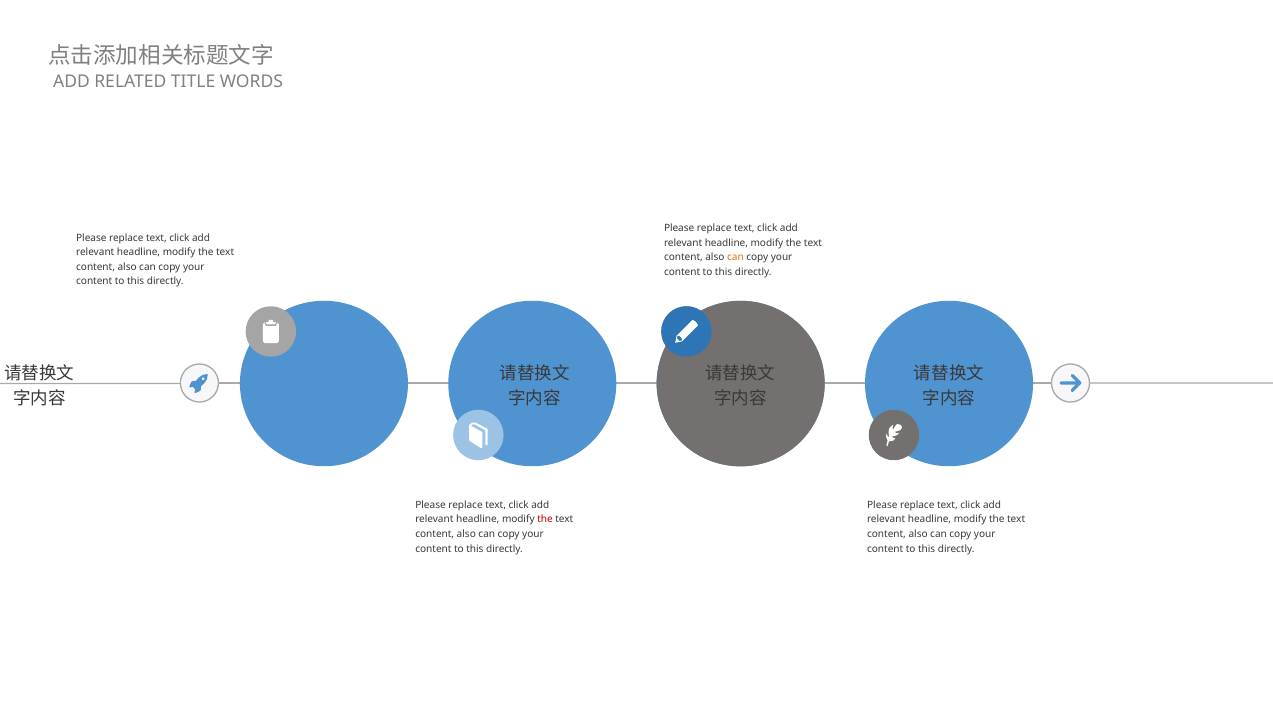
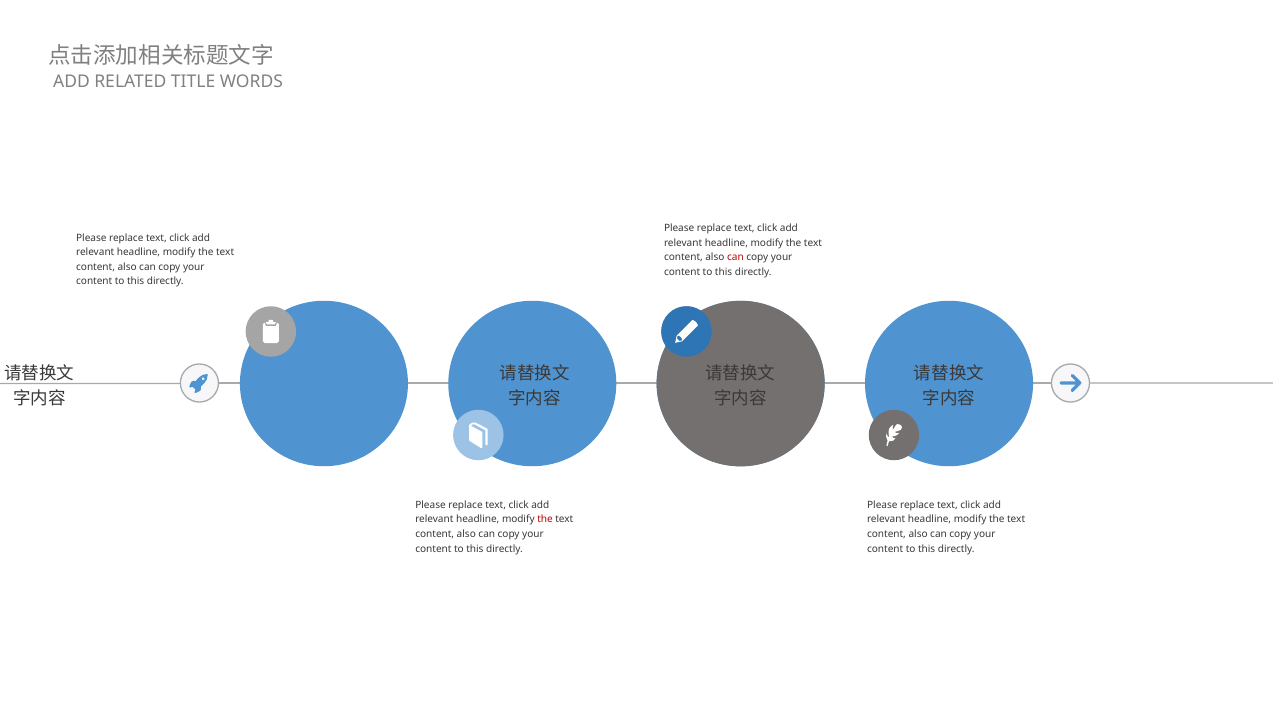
can at (735, 257) colour: orange -> red
